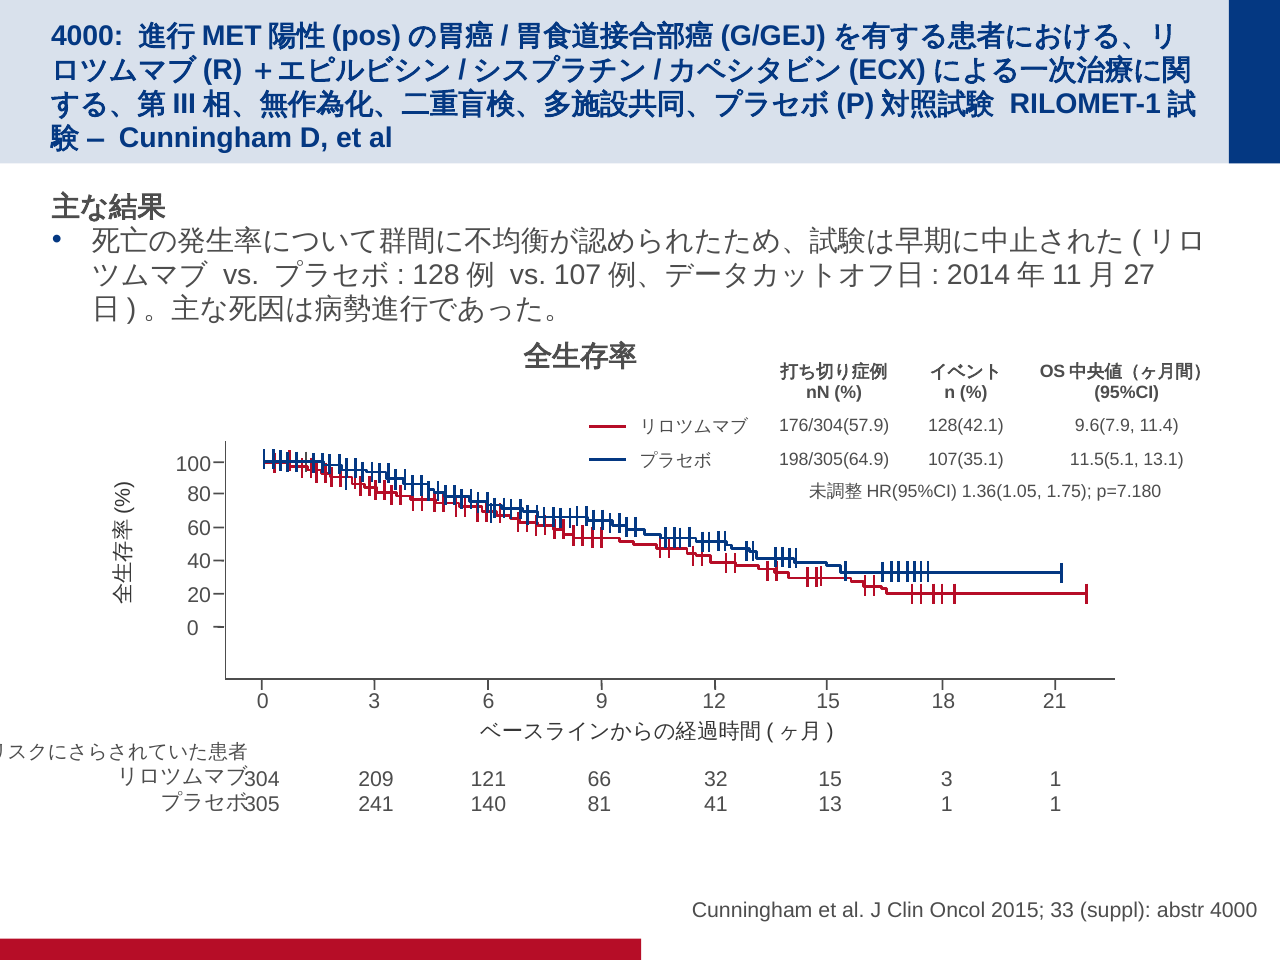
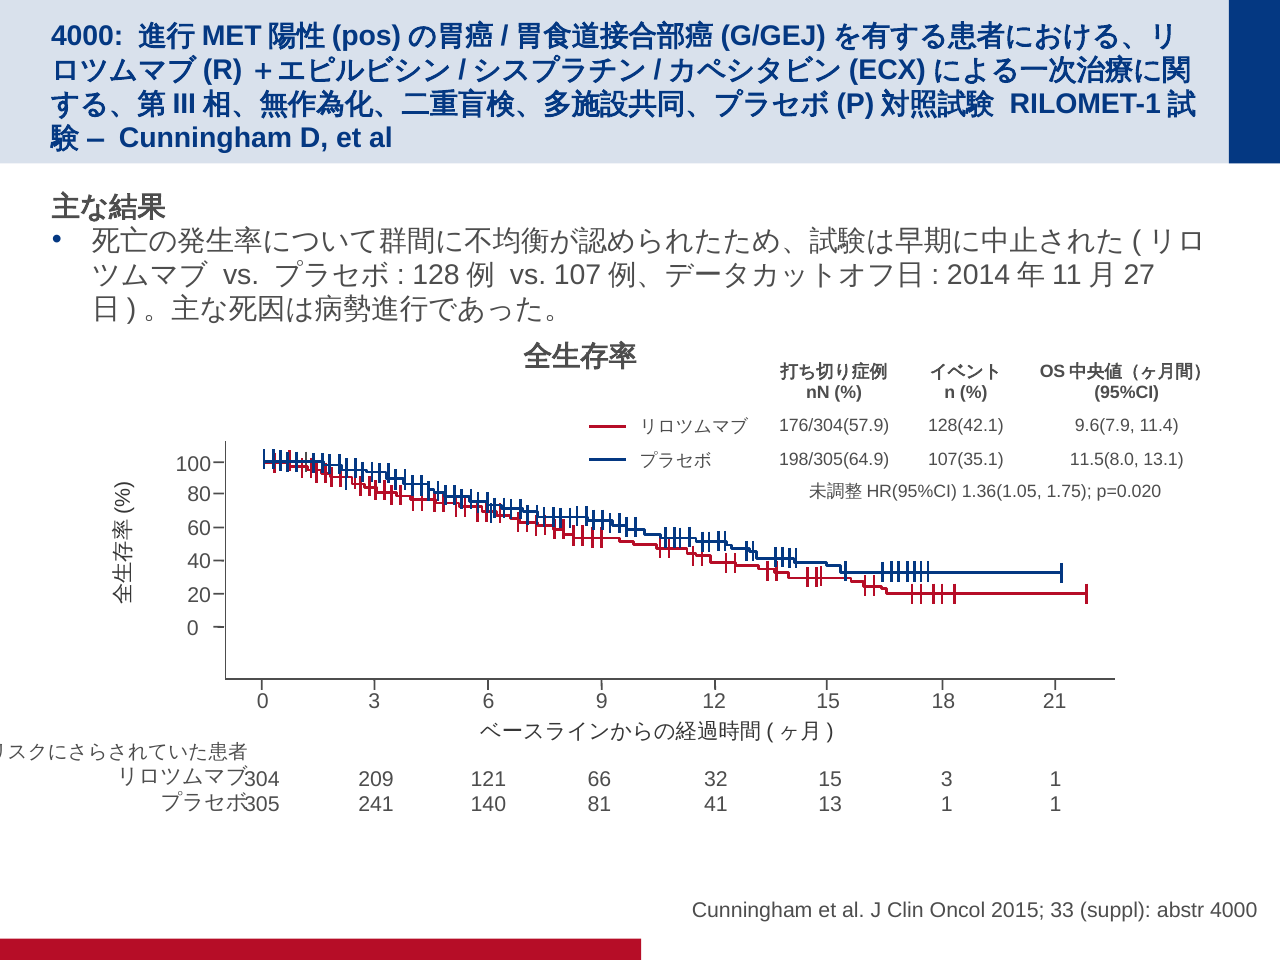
11.5(5.1: 11.5(5.1 -> 11.5(8.0
p=7.180: p=7.180 -> p=0.020
